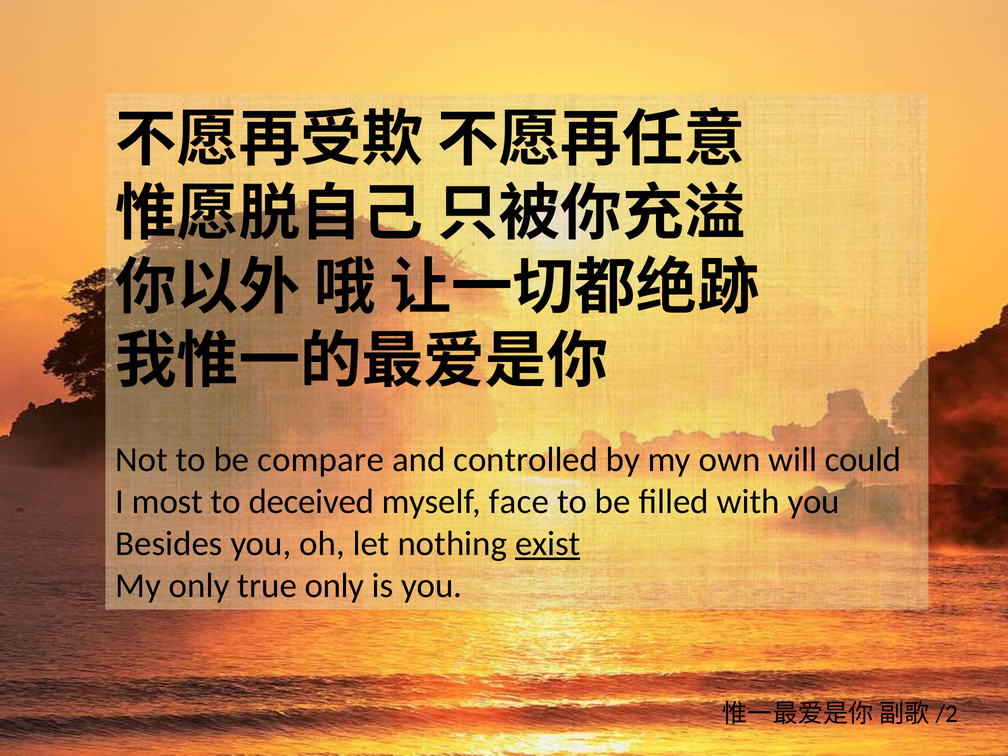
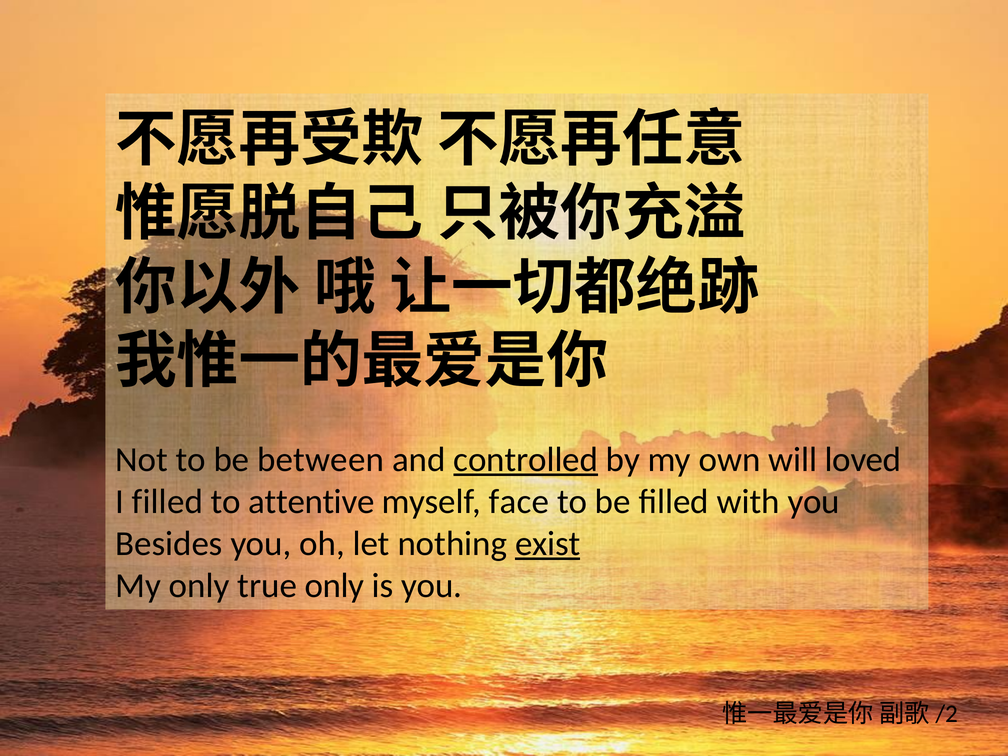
compare: compare -> between
controlled underline: none -> present
could: could -> loved
I most: most -> filled
deceived: deceived -> attentive
